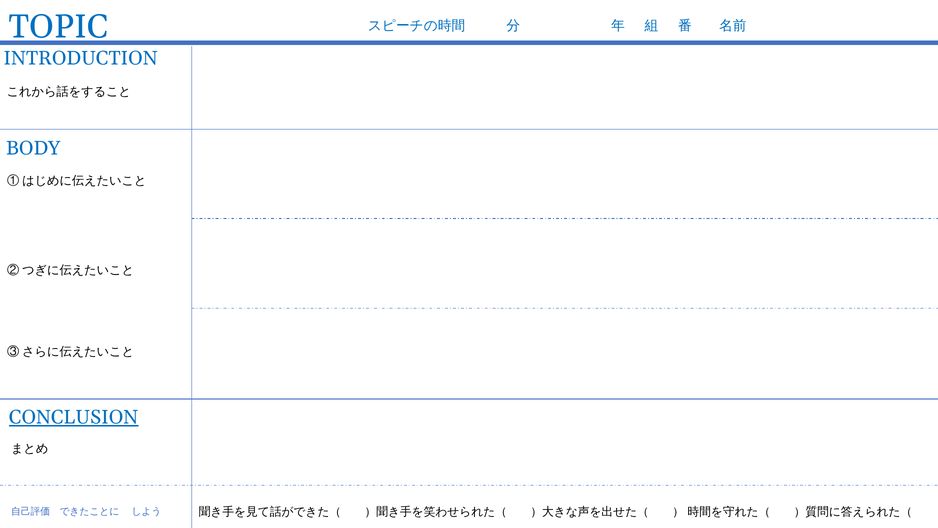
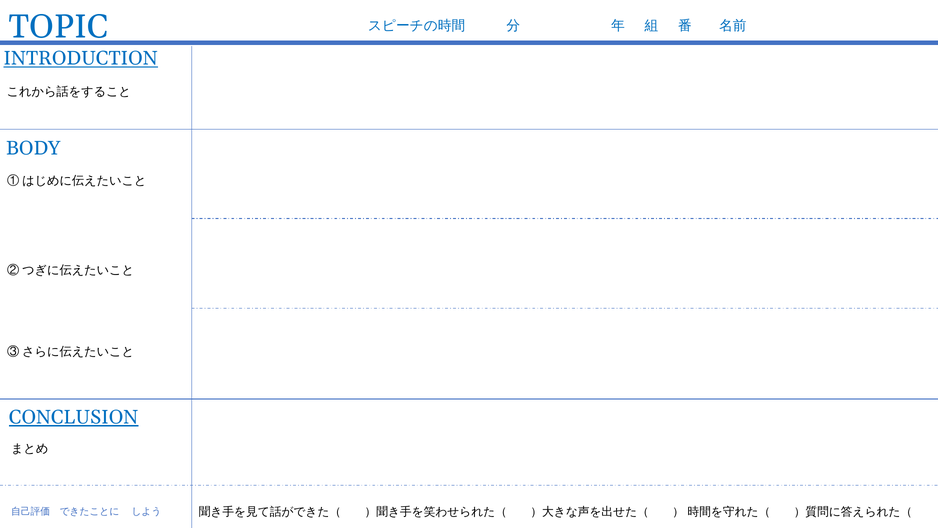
INTRODUCTION underline: none -> present
